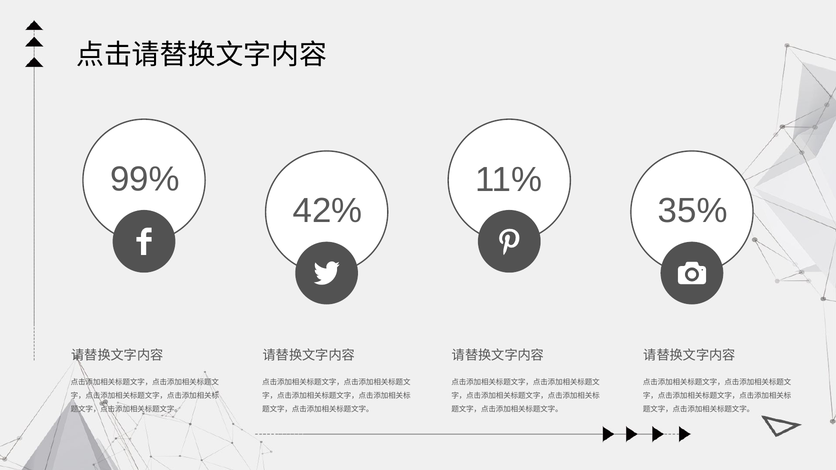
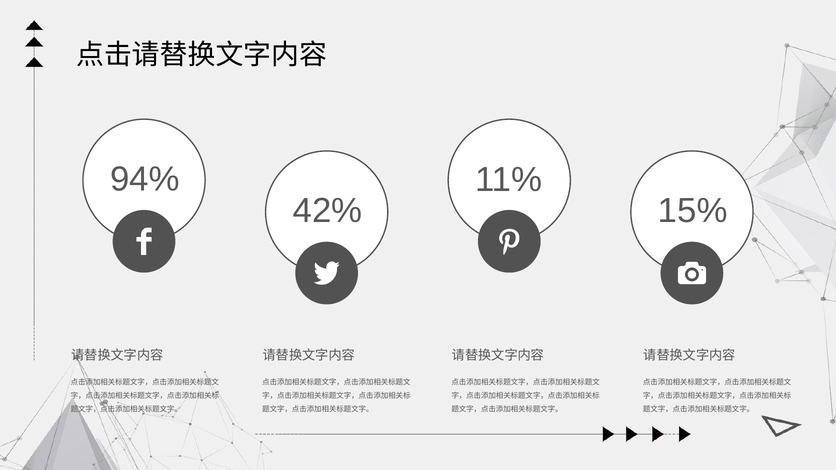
99%: 99% -> 94%
35%: 35% -> 15%
